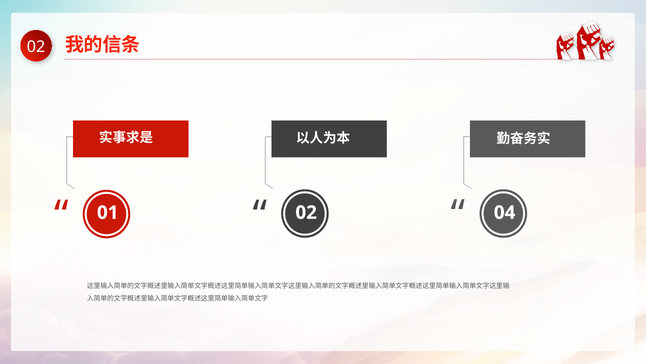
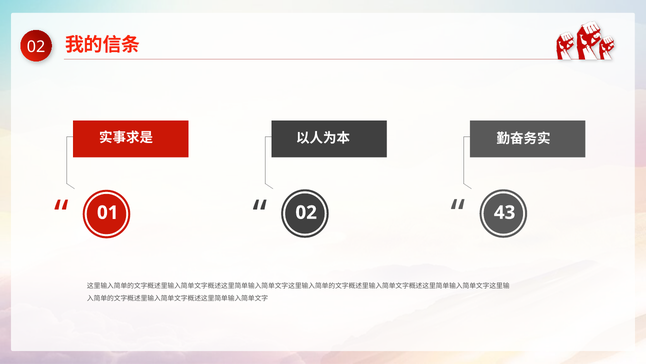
04: 04 -> 43
